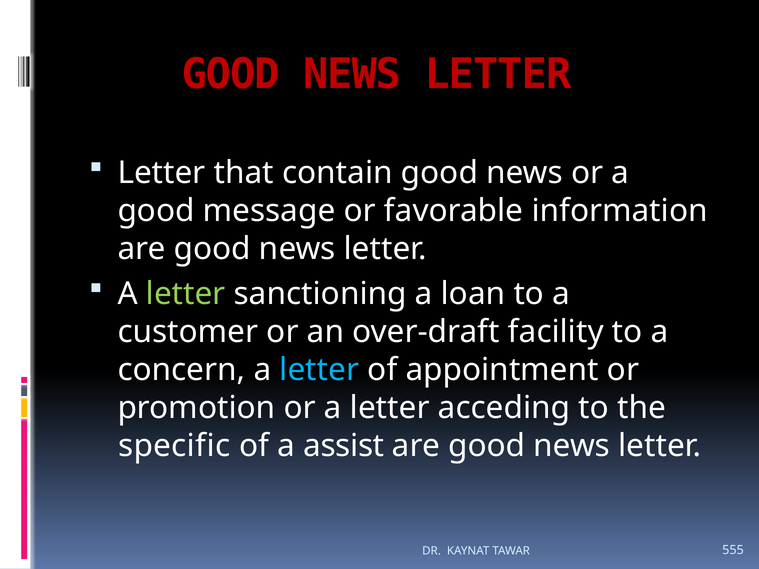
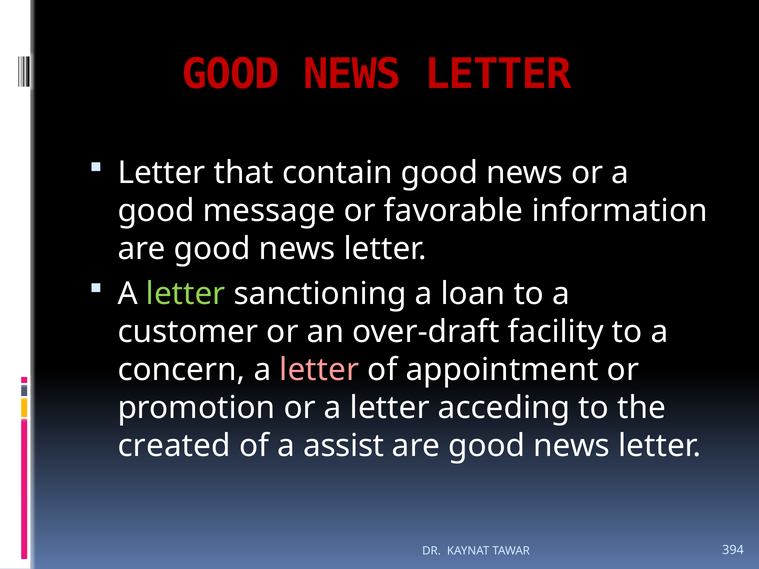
letter at (319, 370) colour: light blue -> pink
specific: specific -> created
555: 555 -> 394
